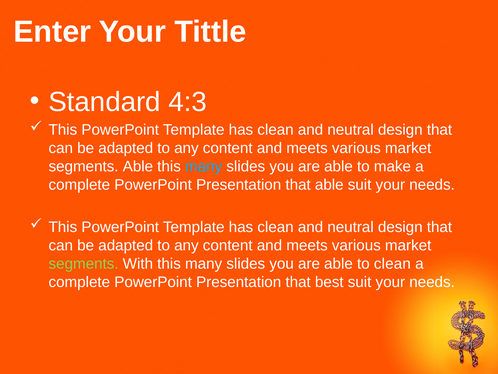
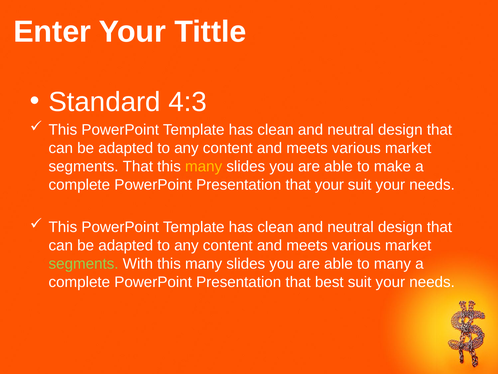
segments Able: Able -> That
many at (204, 166) colour: light blue -> yellow
that able: able -> your
to clean: clean -> many
